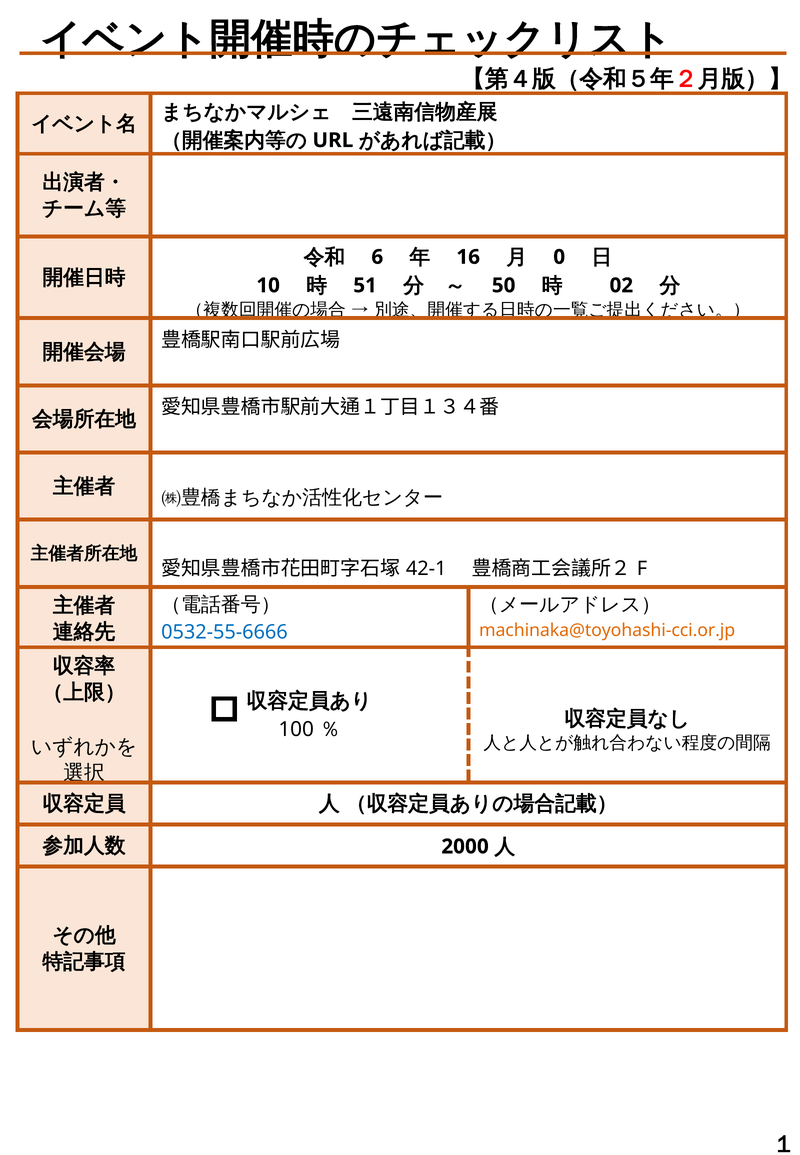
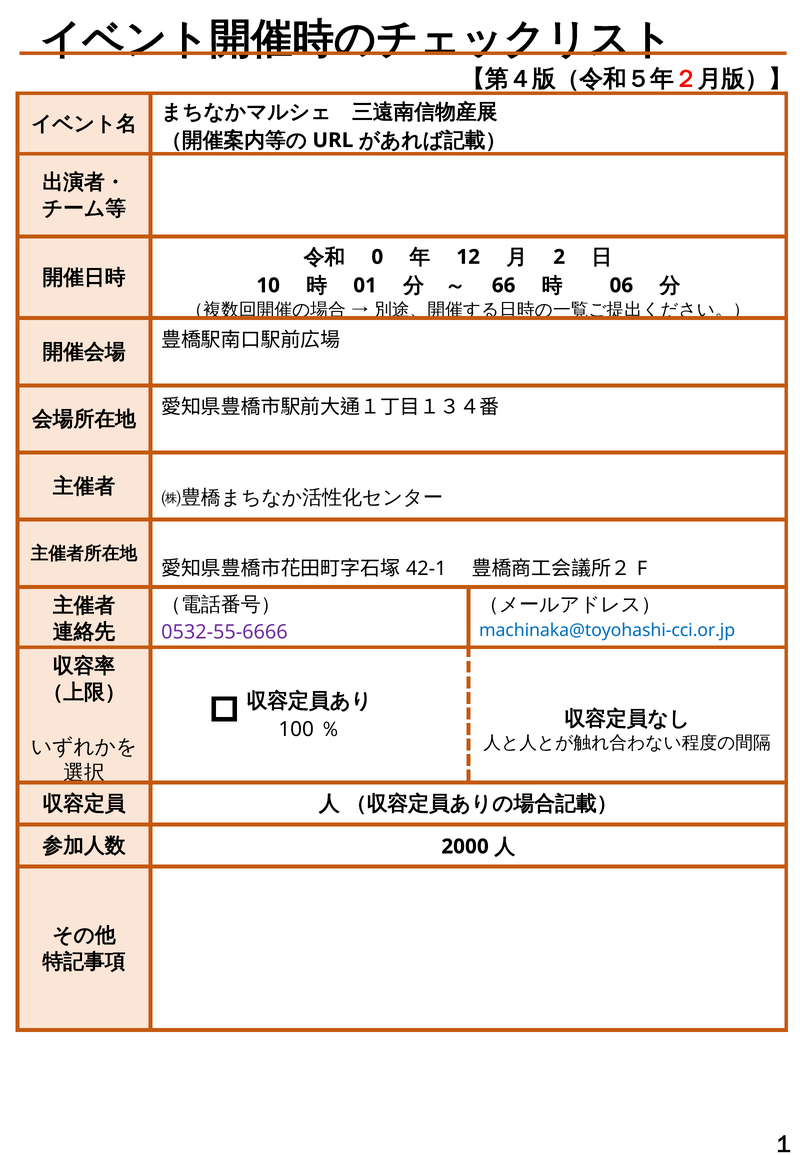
6: 6 -> 0
16: 16 -> 12
0: 0 -> 2
51: 51 -> 01
50: 50 -> 66
02: 02 -> 06
machinaka@toyohashi-cci.or.jp colour: orange -> blue
0532-55-6666 colour: blue -> purple
